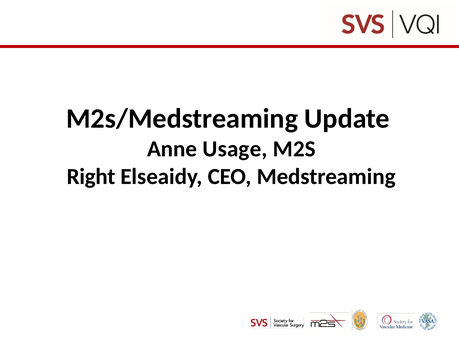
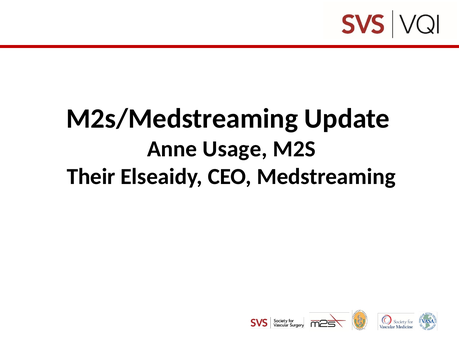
Right: Right -> Their
